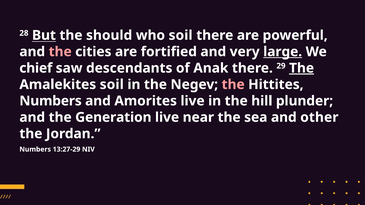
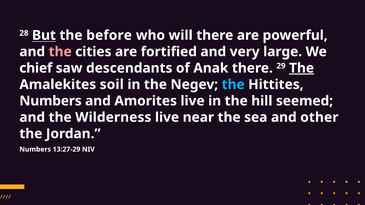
should: should -> before
who soil: soil -> will
large underline: present -> none
the at (233, 85) colour: pink -> light blue
plunder: plunder -> seemed
Generation: Generation -> Wilderness
